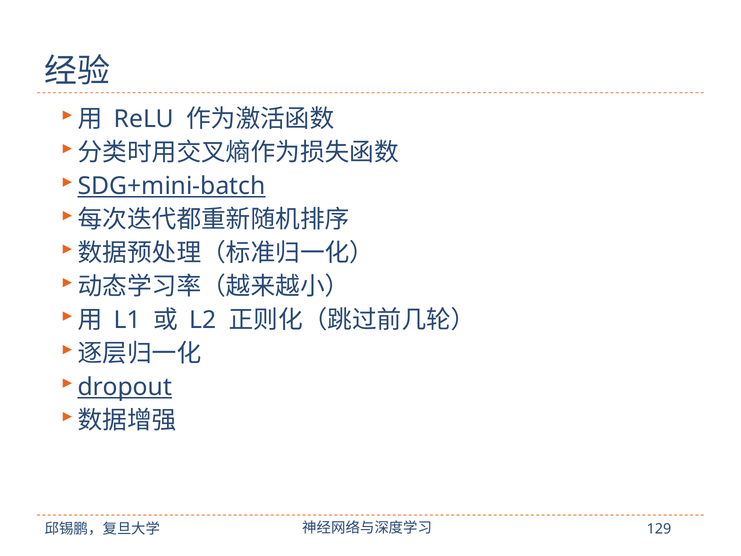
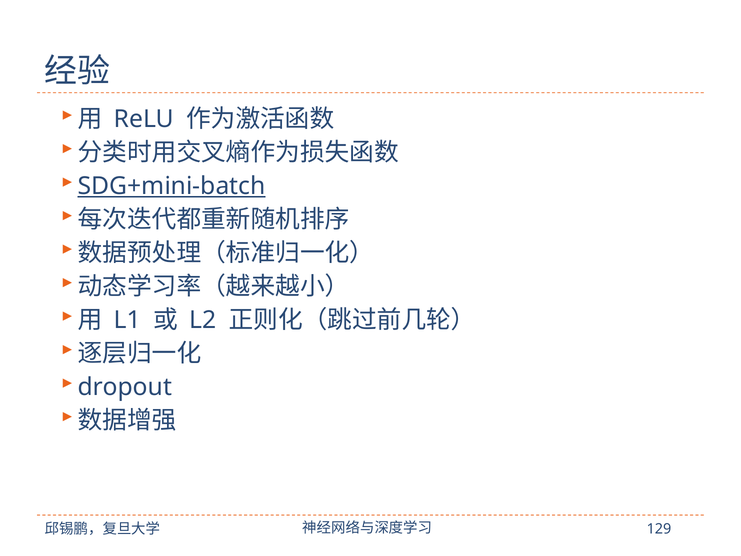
dropout underline: present -> none
